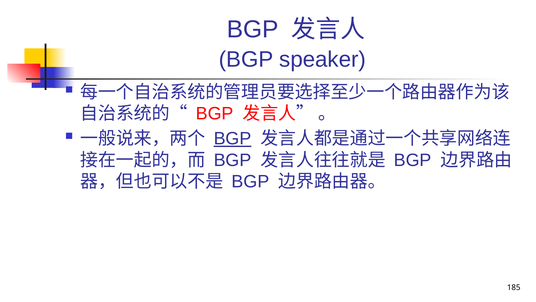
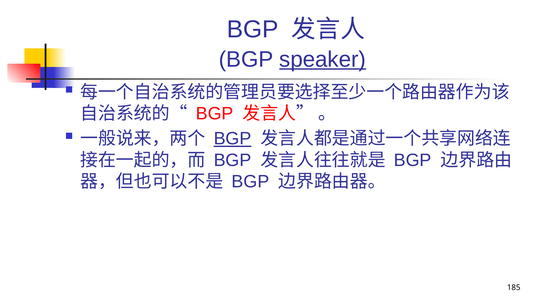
speaker underline: none -> present
